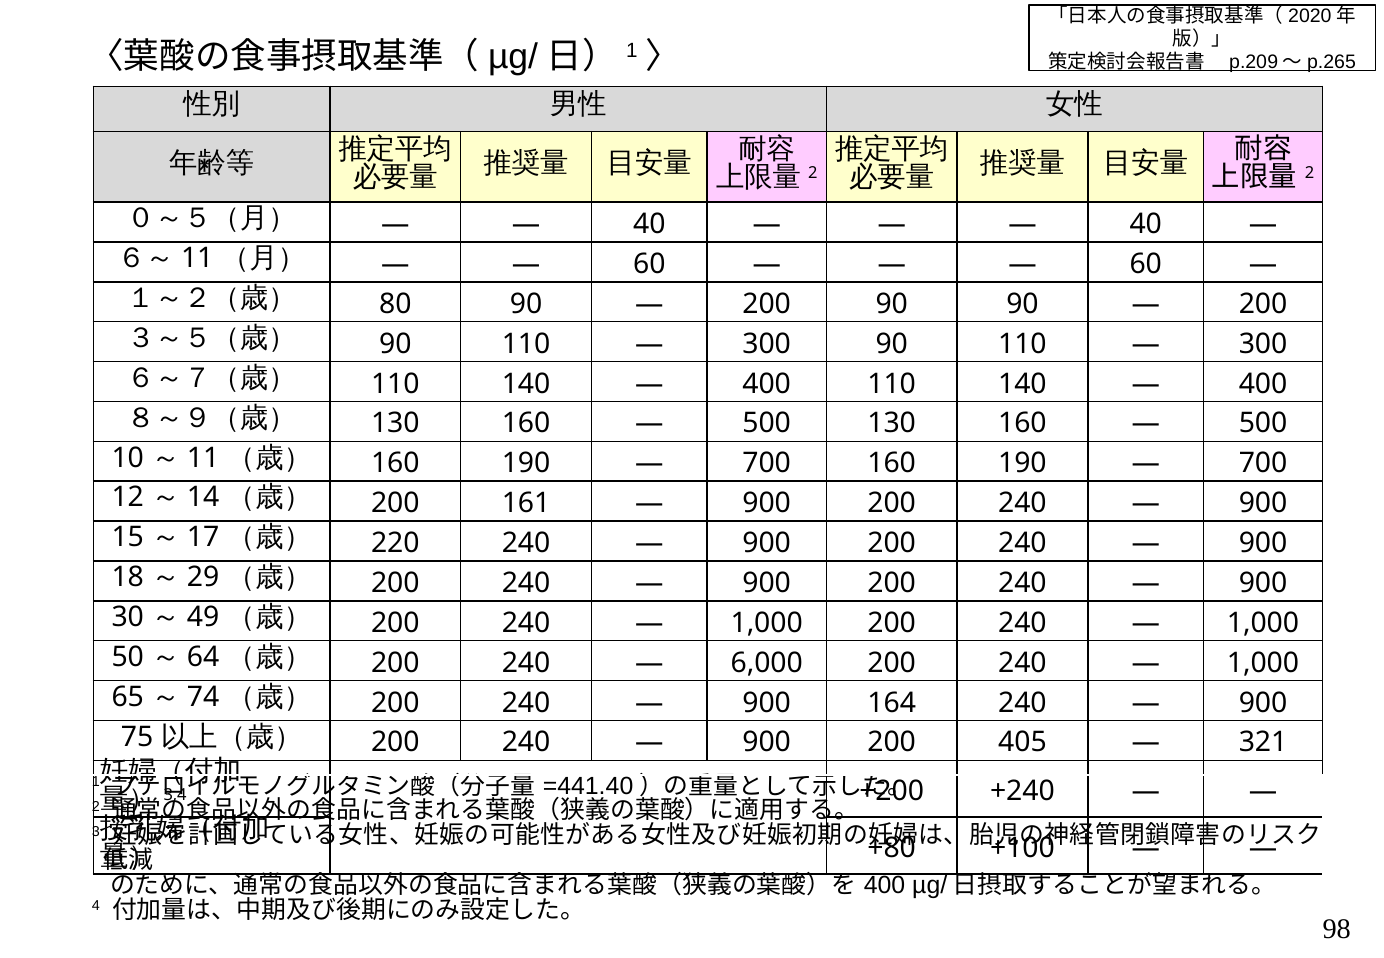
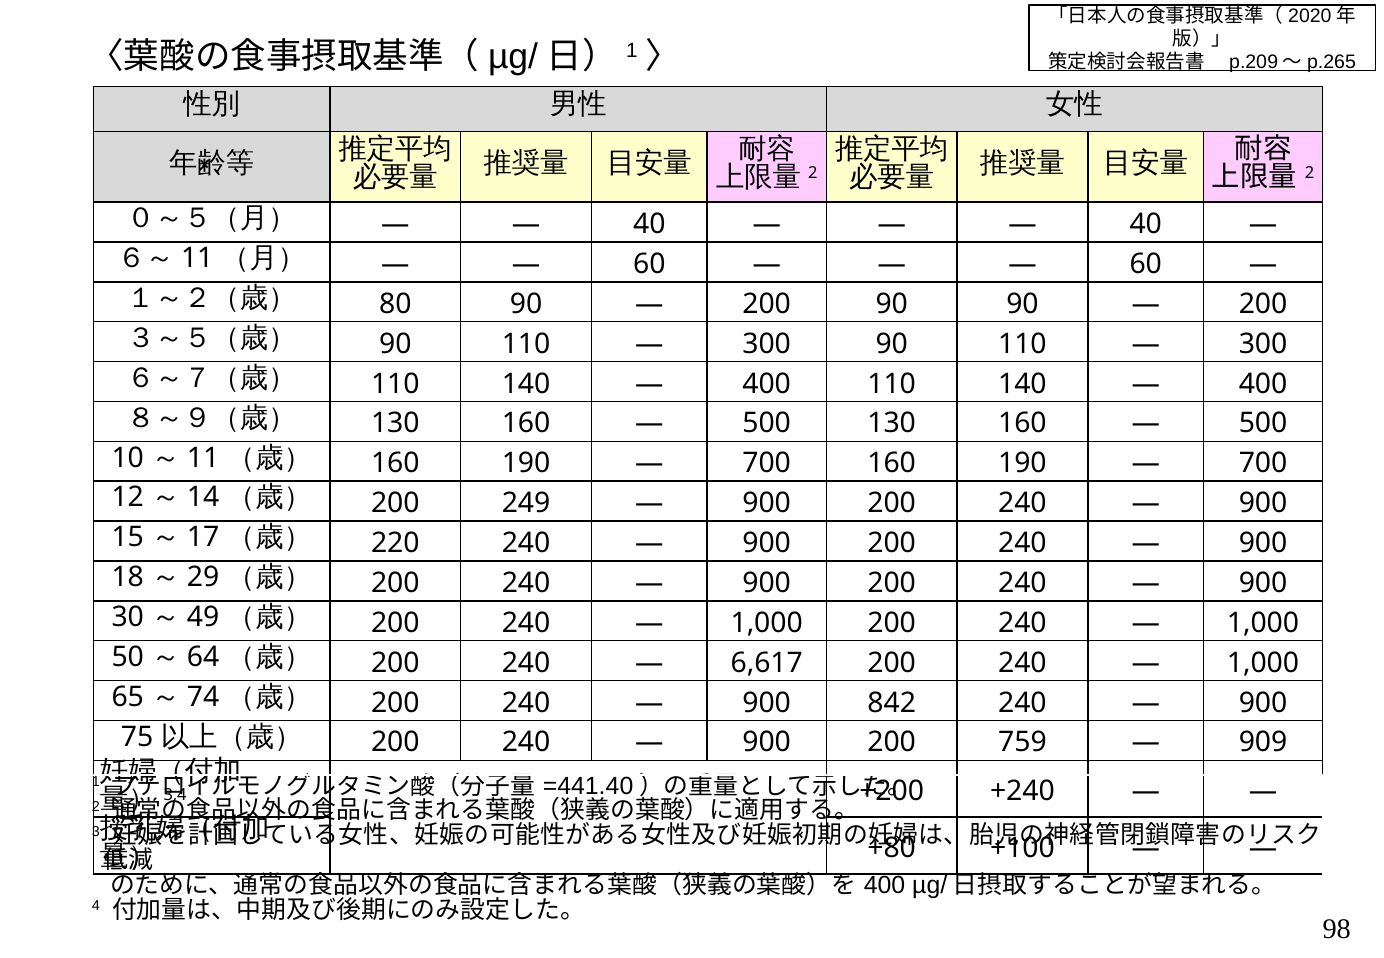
161: 161 -> 249
6,000: 6,000 -> 6,617
164: 164 -> 842
405: 405 -> 759
321: 321 -> 909
